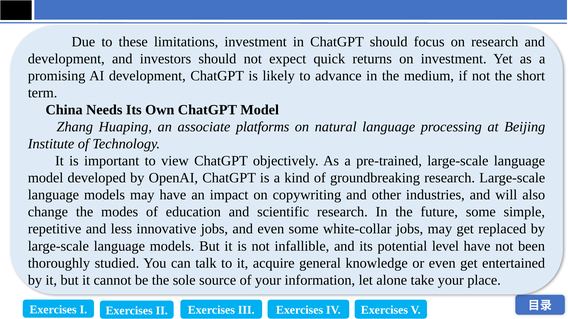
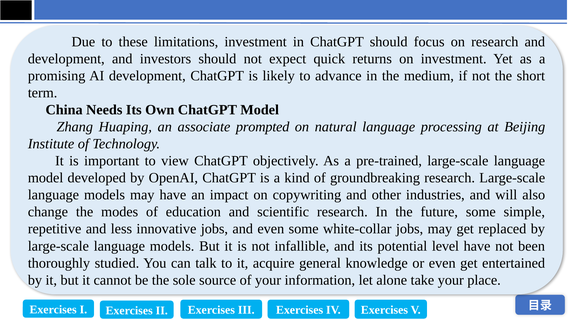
platforms: platforms -> prompted
